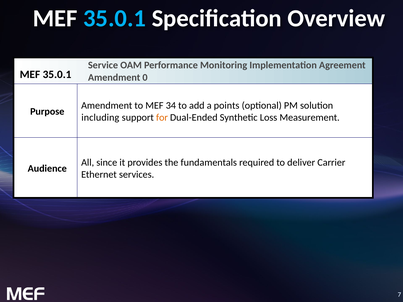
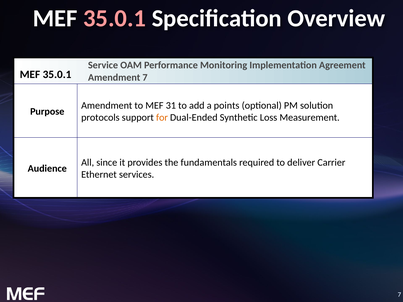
35.0.1 at (115, 19) colour: light blue -> pink
0: 0 -> 7
34: 34 -> 31
including: including -> protocols
